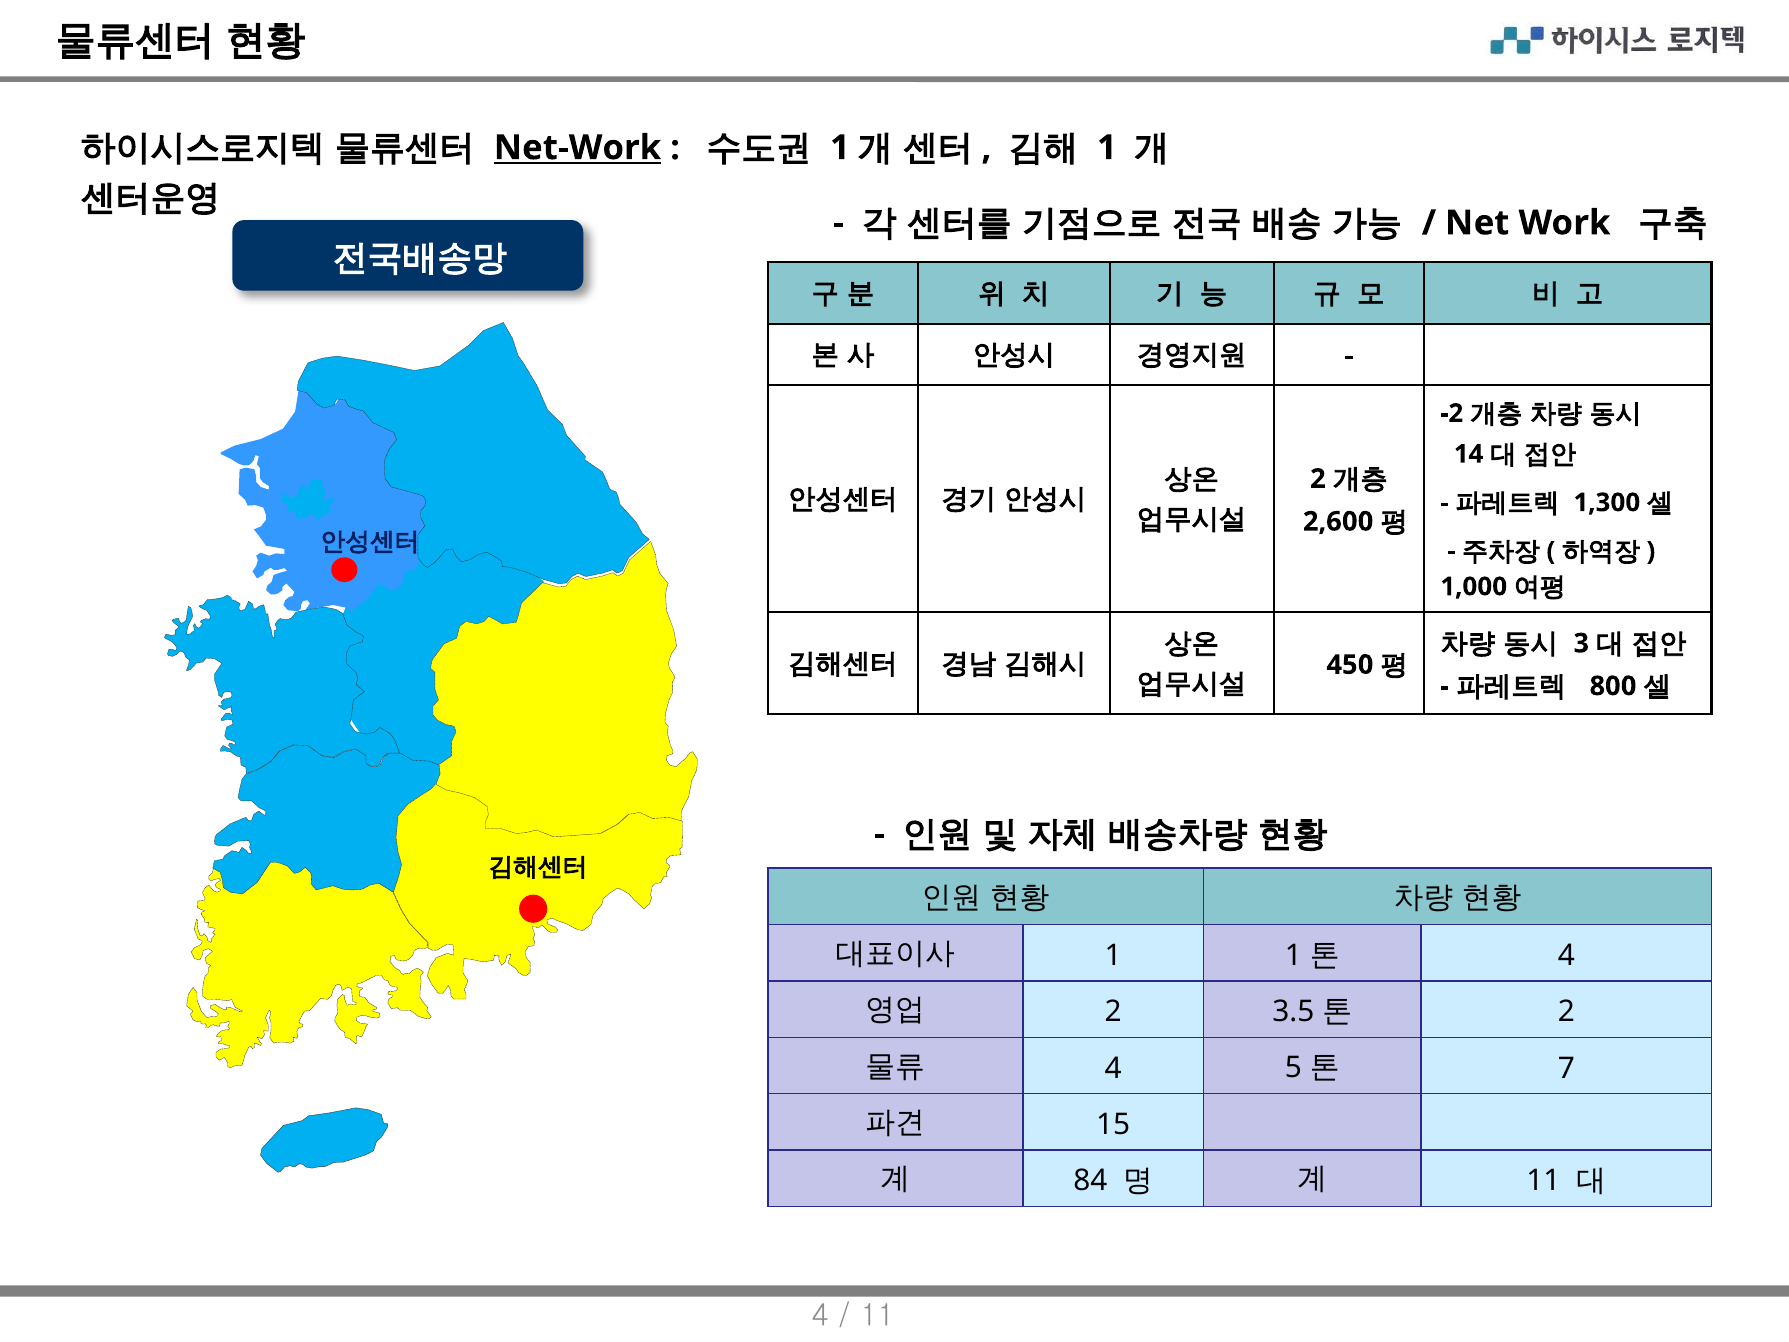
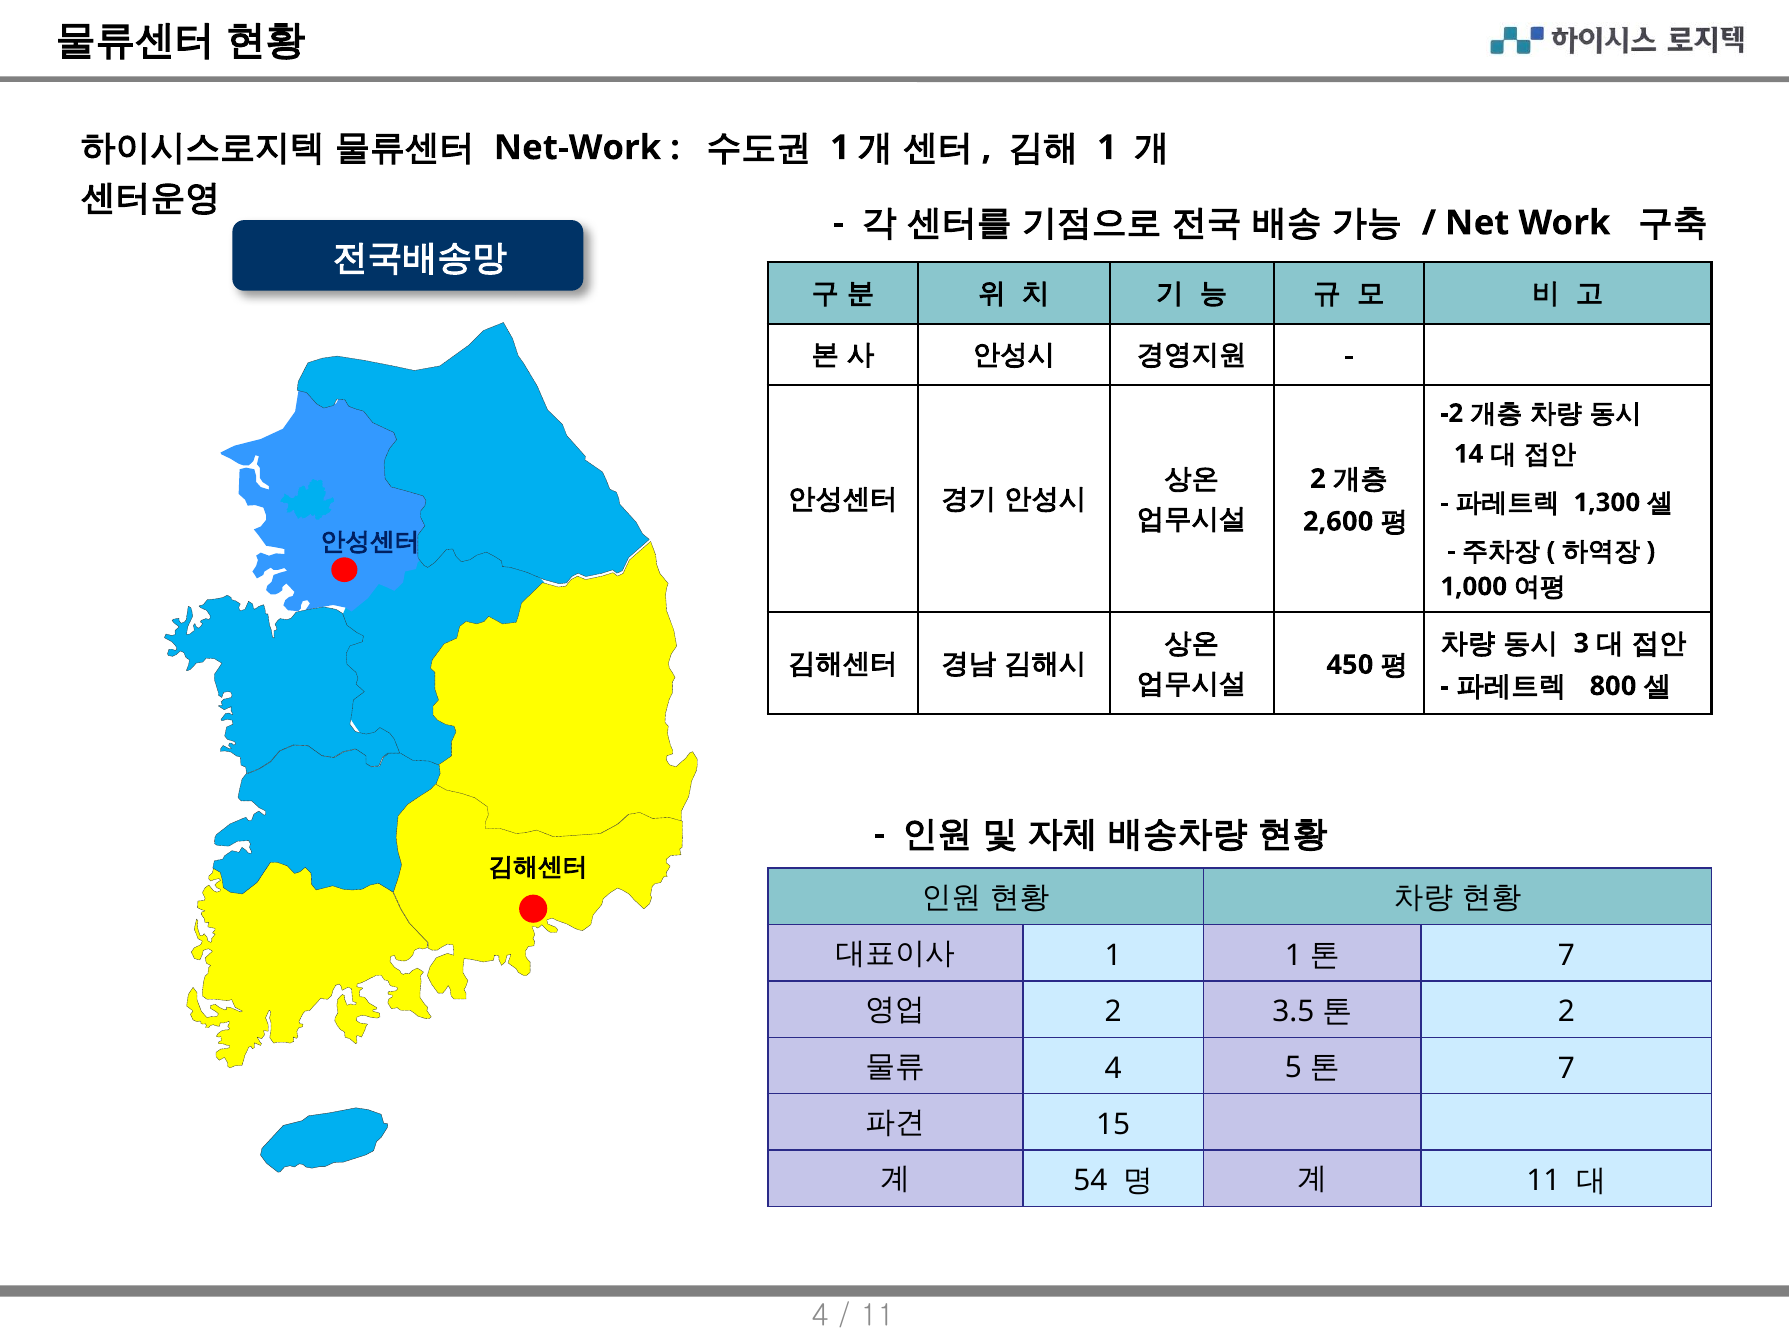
Net-Work underline: present -> none
4 at (1566, 955): 4 -> 7
84: 84 -> 54
